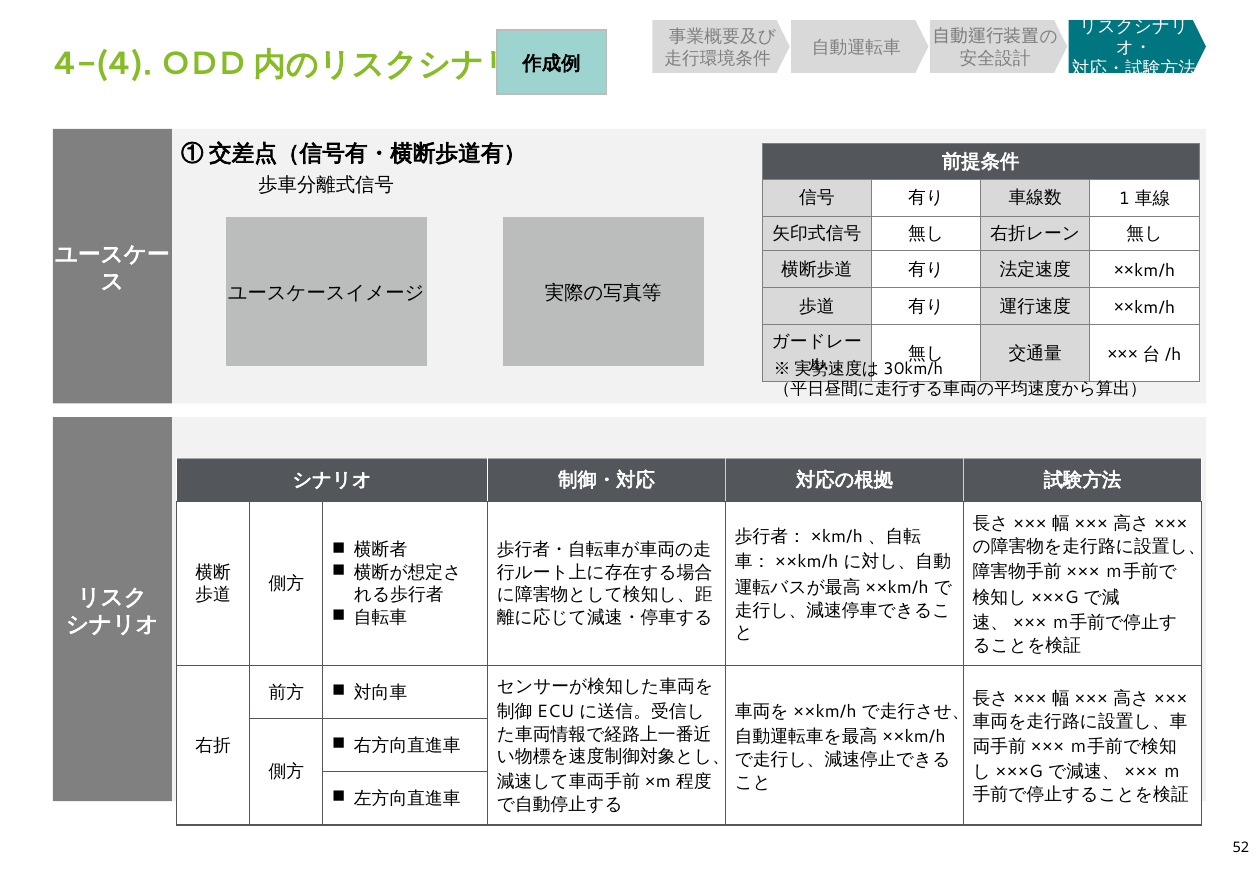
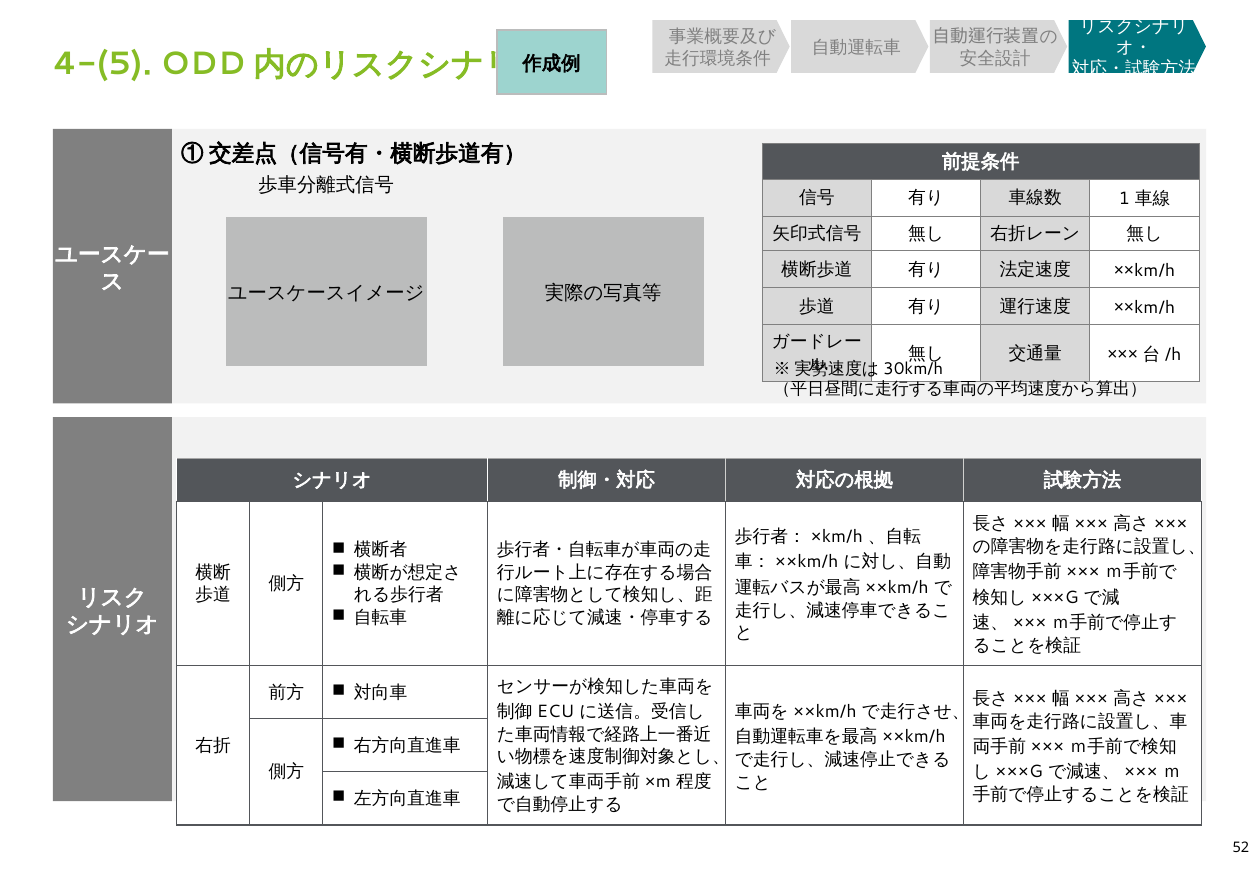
4-(4: 4-(4 -> 4-(5
